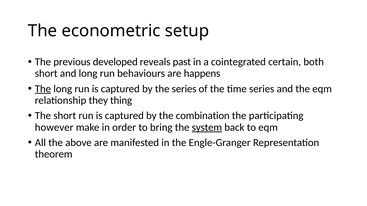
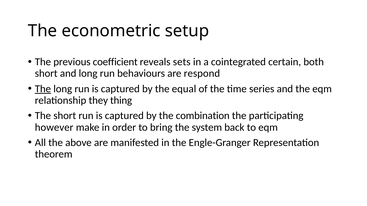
developed: developed -> coefficient
past: past -> sets
happens: happens -> respond
the series: series -> equal
system underline: present -> none
